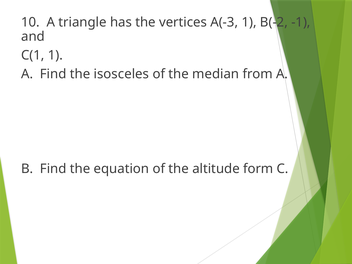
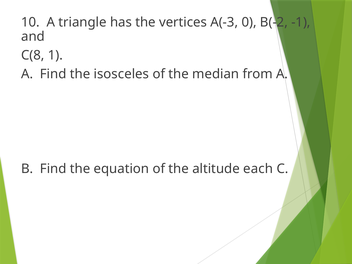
A(-3 1: 1 -> 0
C(1: C(1 -> C(8
form: form -> each
